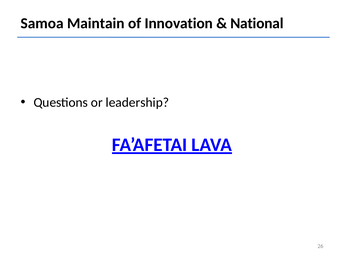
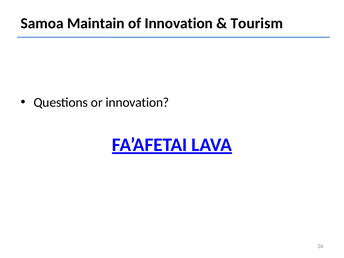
National: National -> Tourism
or leadership: leadership -> innovation
